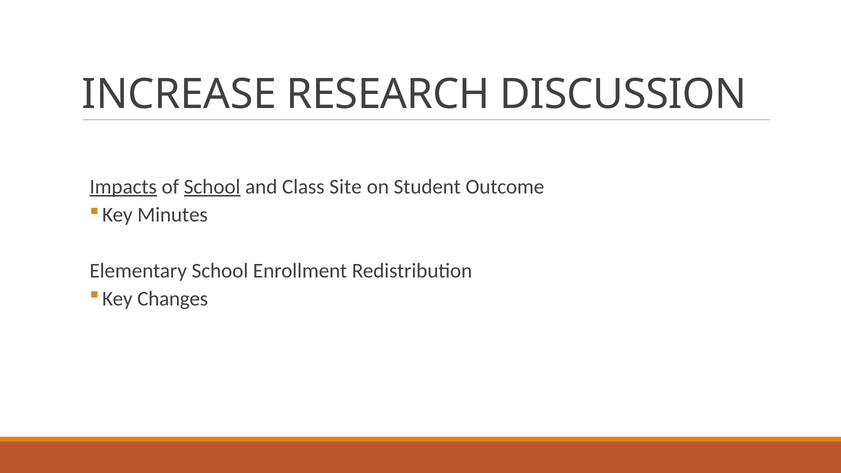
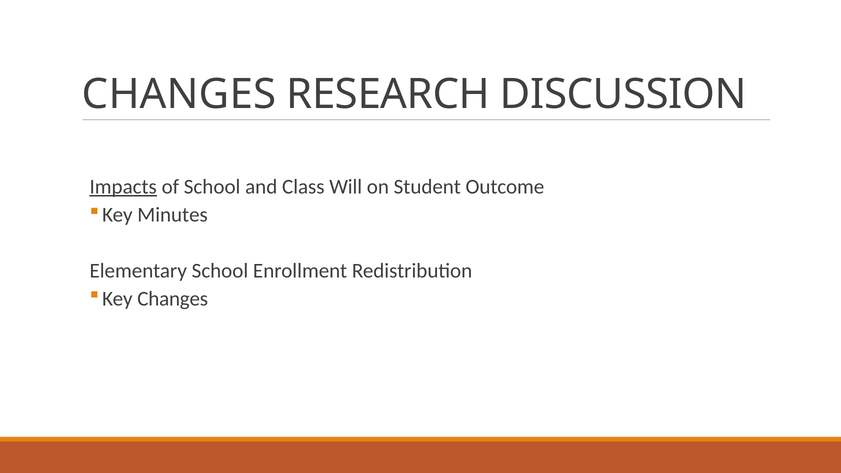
INCREASE at (179, 94): INCREASE -> CHANGES
School at (212, 187) underline: present -> none
Site: Site -> Will
